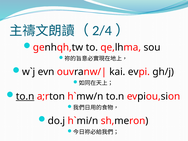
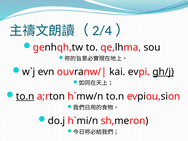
gh/j underline: none -> present
